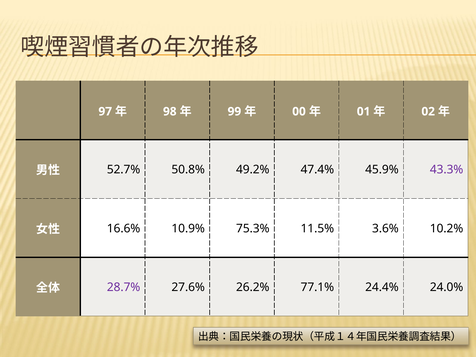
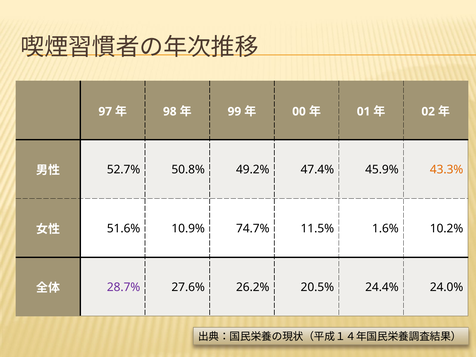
43.3% colour: purple -> orange
16.6%: 16.6% -> 51.6%
75.3%: 75.3% -> 74.7%
3.6%: 3.6% -> 1.6%
77.1%: 77.1% -> 20.5%
